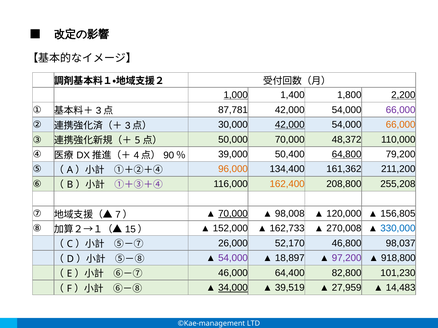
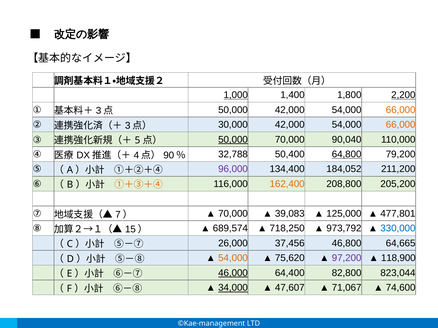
87,781 at (233, 110): 87,781 -> 50,000
66,000 at (401, 110) colour: purple -> orange
42,000 at (290, 125) underline: present -> none
50,000 at (233, 140) underline: none -> present
48,372: 48,372 -> 90,040
39,000: 39,000 -> 32,788
96,000 colour: orange -> purple
161,362: 161,362 -> 184,052
①＋③＋④ colour: purple -> orange
255,208: 255,208 -> 205,200
70,000 at (233, 214) underline: present -> none
98,008: 98,008 -> 39,083
120,000: 120,000 -> 125,000
156,805: 156,805 -> 477,801
152,000: 152,000 -> 689,574
162,733: 162,733 -> 718,250
270,008: 270,008 -> 973,792
52,170: 52,170 -> 37,456
98,037: 98,037 -> 64,665
54,000 at (233, 258) colour: purple -> orange
18,897: 18,897 -> 75,620
918,800: 918,800 -> 118,900
46,000 underline: none -> present
101,230: 101,230 -> 823,044
39,519: 39,519 -> 47,607
27,959: 27,959 -> 71,067
14,483: 14,483 -> 74,600
